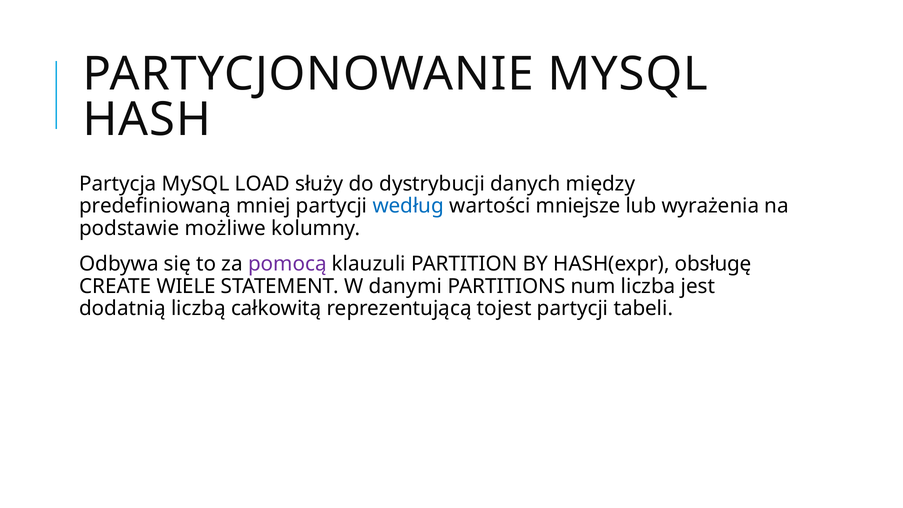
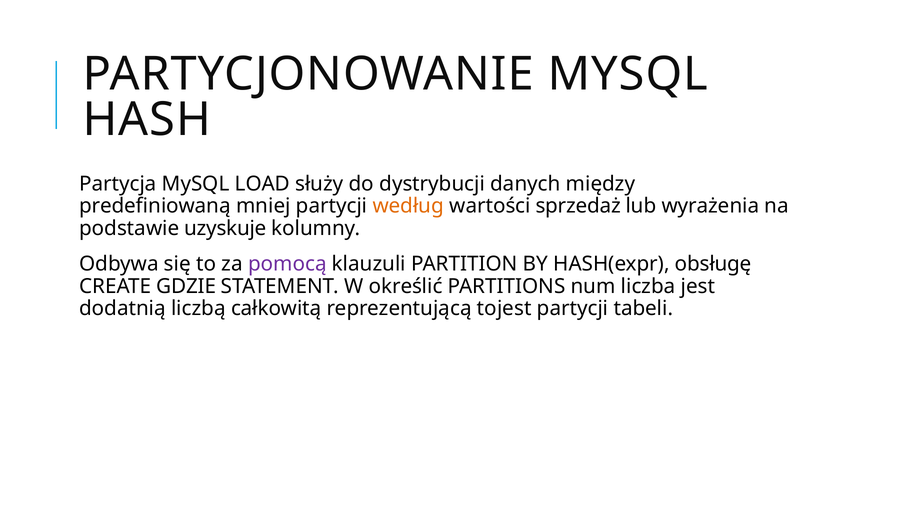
według colour: blue -> orange
mniejsze: mniejsze -> sprzedaż
możliwe: możliwe -> uzyskuje
WIELE: WIELE -> GDZIE
danymi: danymi -> określić
